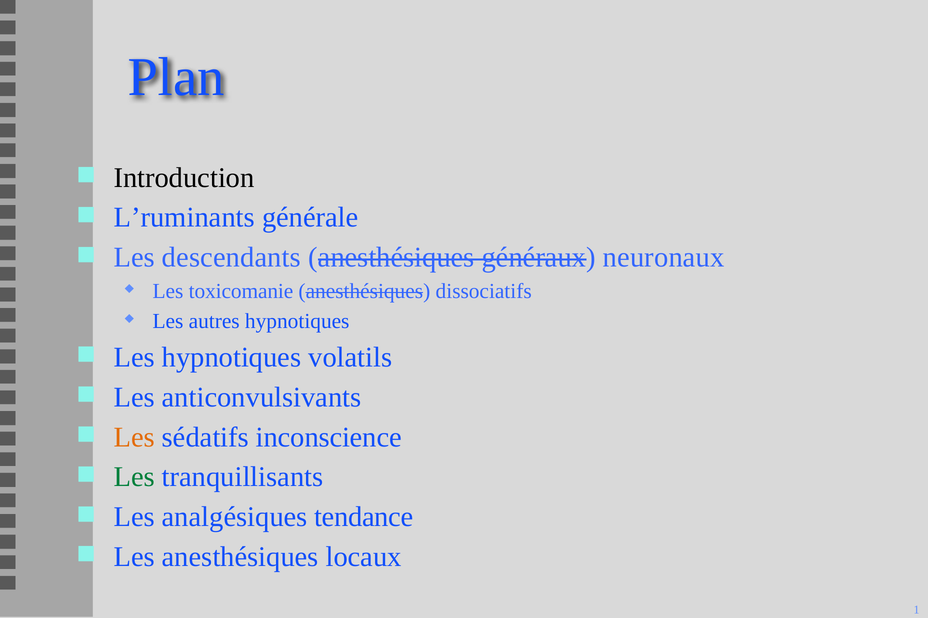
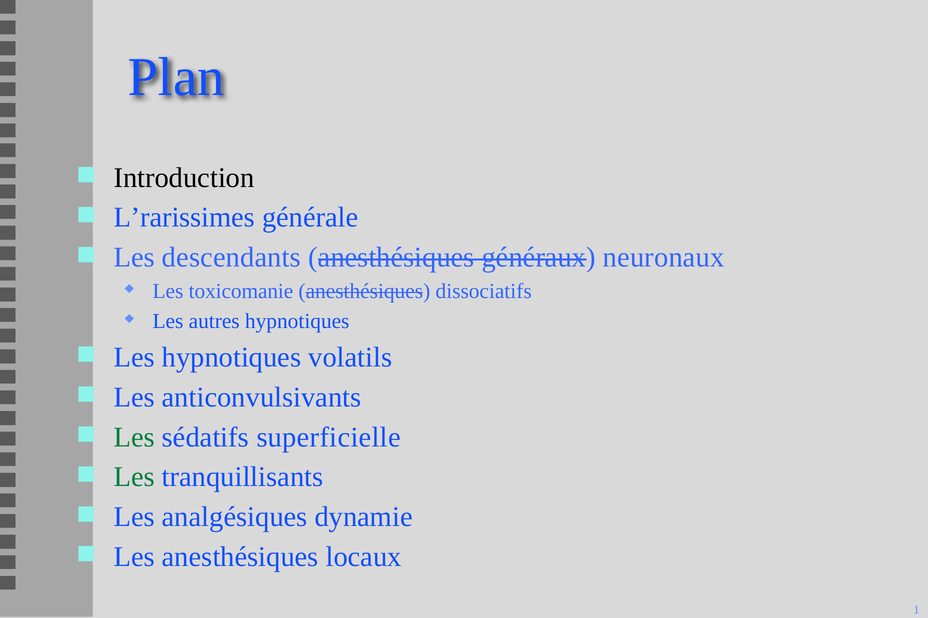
L’ruminants: L’ruminants -> L’rarissimes
Les at (134, 437) colour: orange -> green
inconscience: inconscience -> superficielle
tendance: tendance -> dynamie
